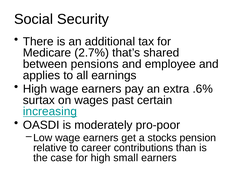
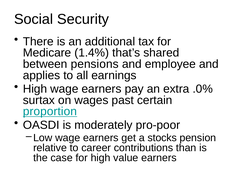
2.7%: 2.7% -> 1.4%
.6%: .6% -> .0%
increasing: increasing -> proportion
small: small -> value
